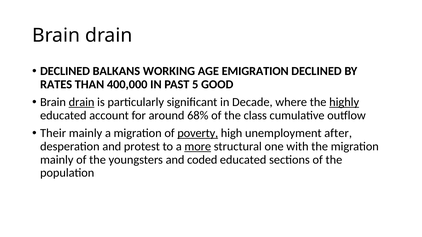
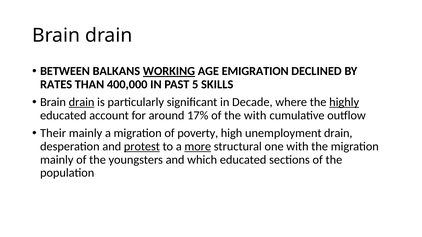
DECLINED at (65, 71): DECLINED -> BETWEEN
WORKING underline: none -> present
GOOD: GOOD -> SKILLS
68%: 68% -> 17%
the class: class -> with
poverty underline: present -> none
unemployment after: after -> drain
protest underline: none -> present
coded: coded -> which
